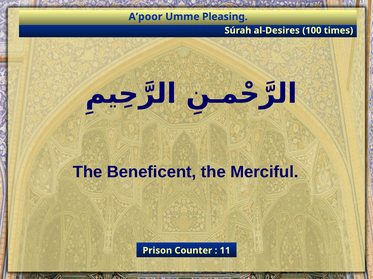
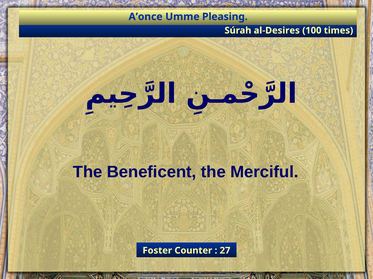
A’poor: A’poor -> A’once
Prison: Prison -> Foster
11: 11 -> 27
